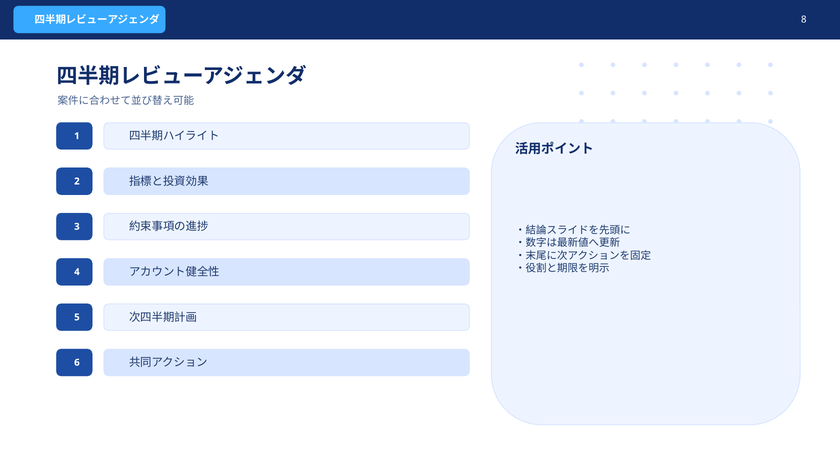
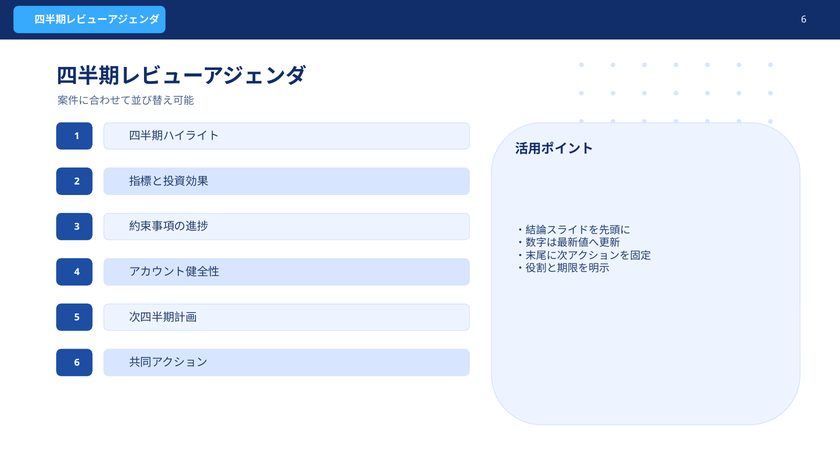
8 at (804, 20): 8 -> 6
